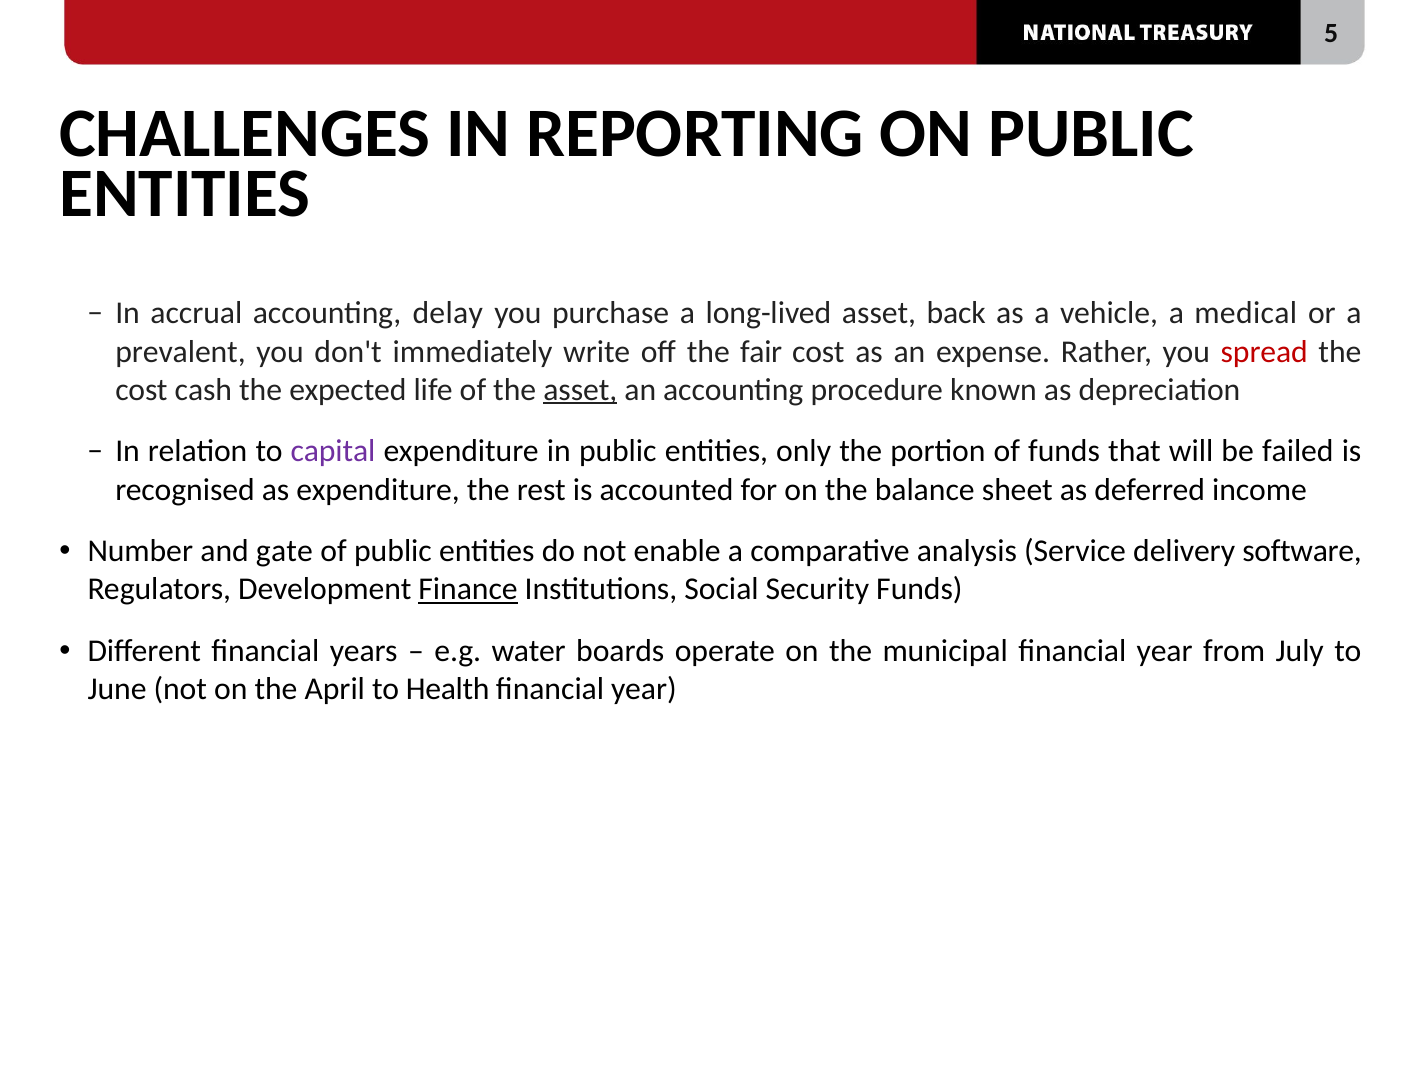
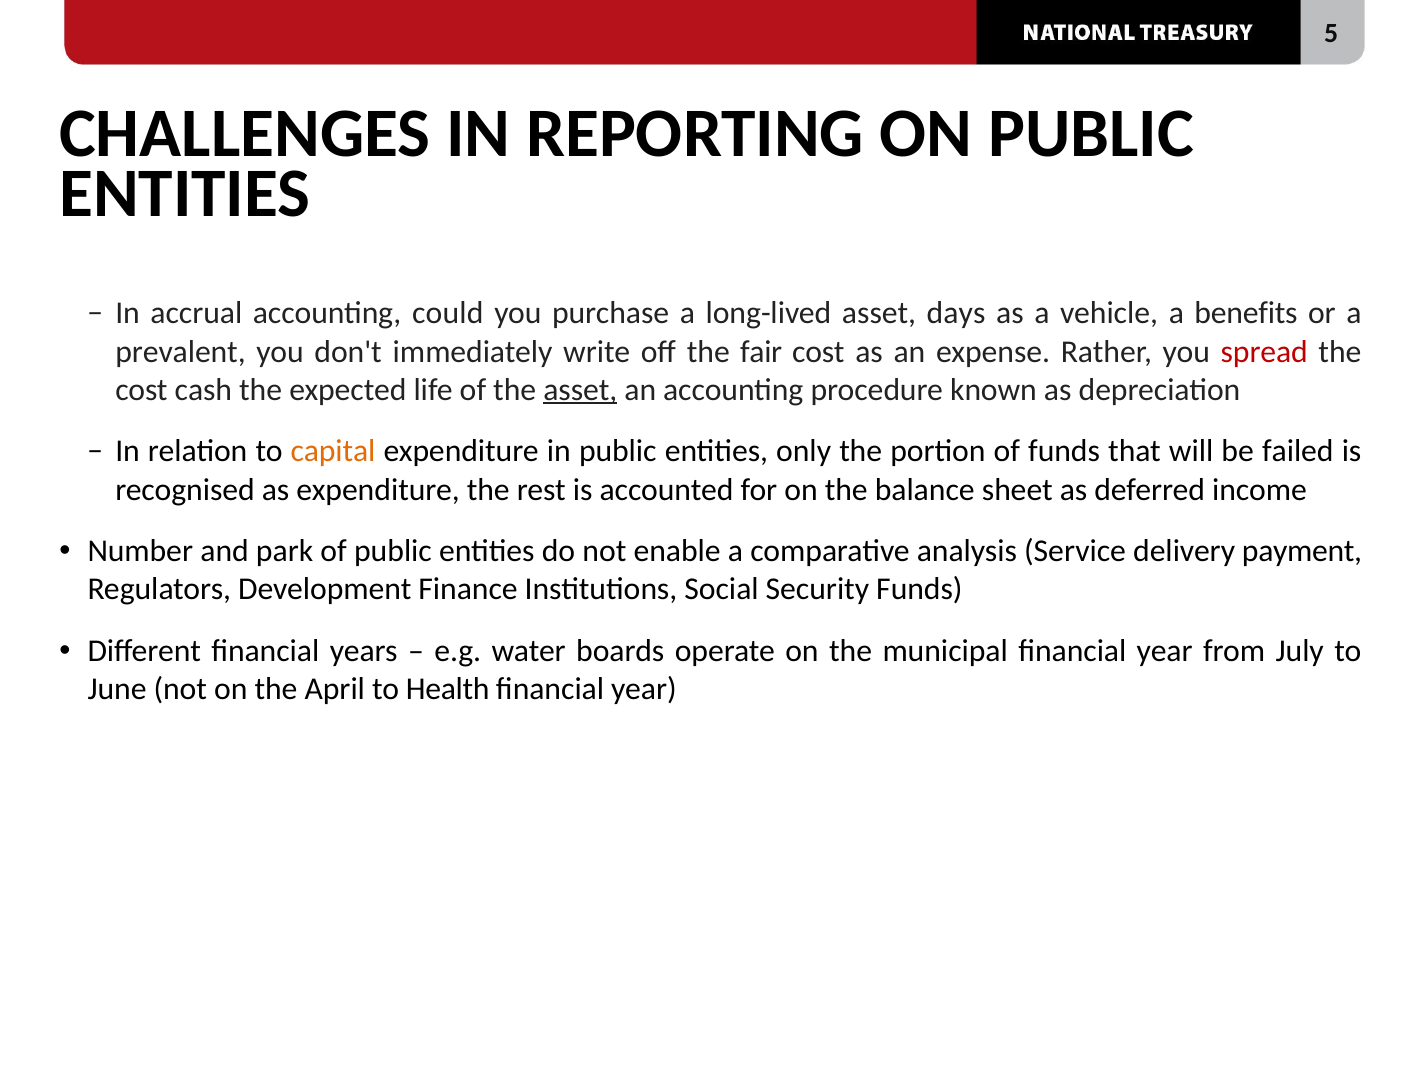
delay: delay -> could
back: back -> days
medical: medical -> benefits
capital colour: purple -> orange
gate: gate -> park
software: software -> payment
Finance underline: present -> none
